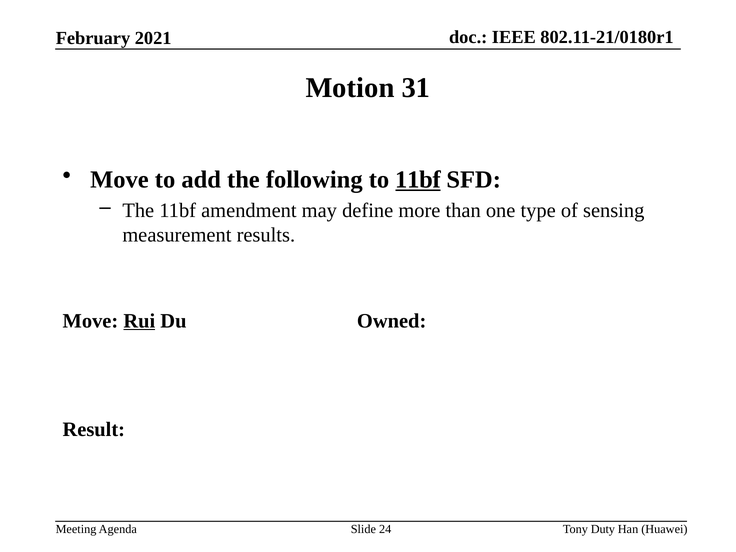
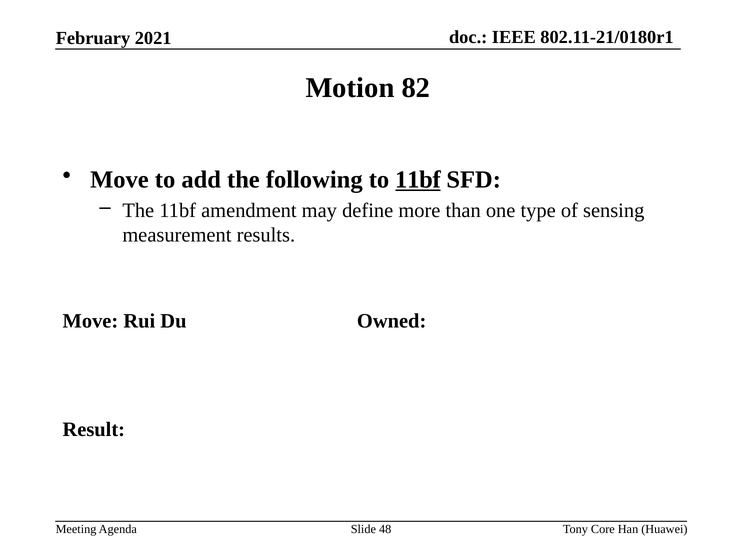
31: 31 -> 82
Rui underline: present -> none
24: 24 -> 48
Duty: Duty -> Core
